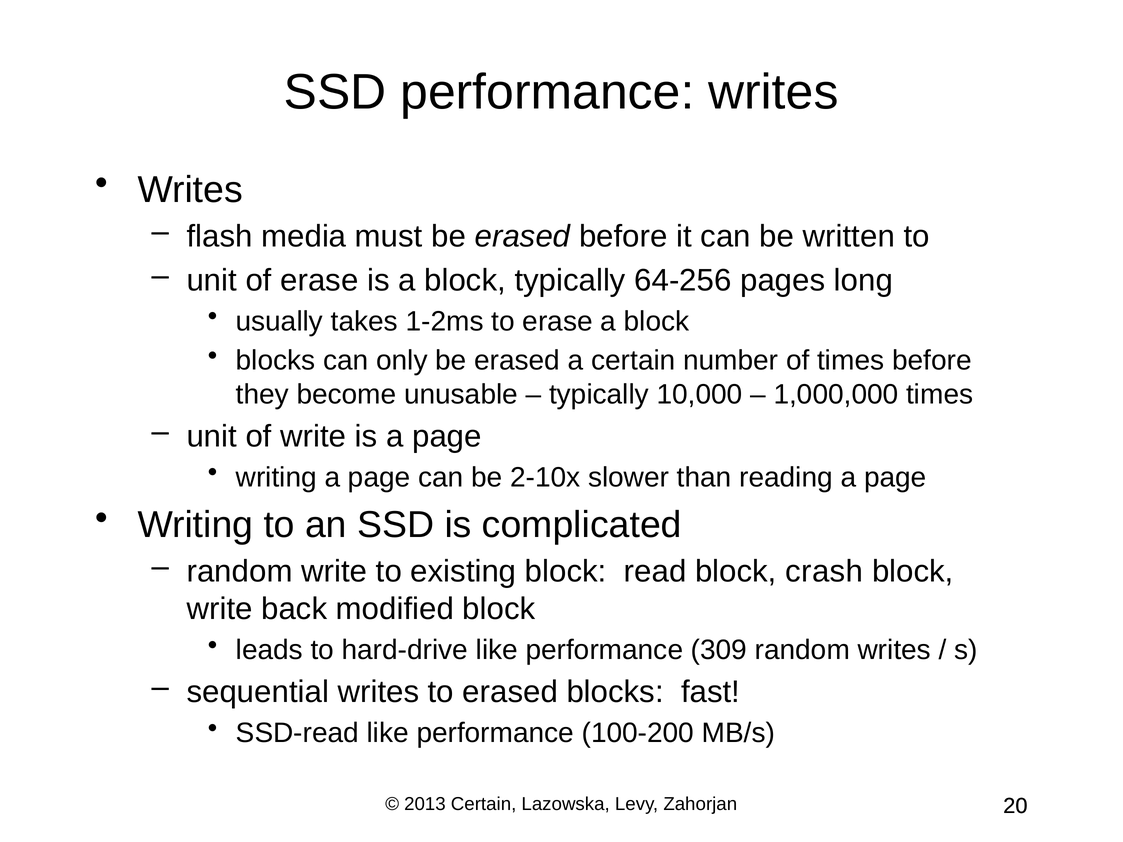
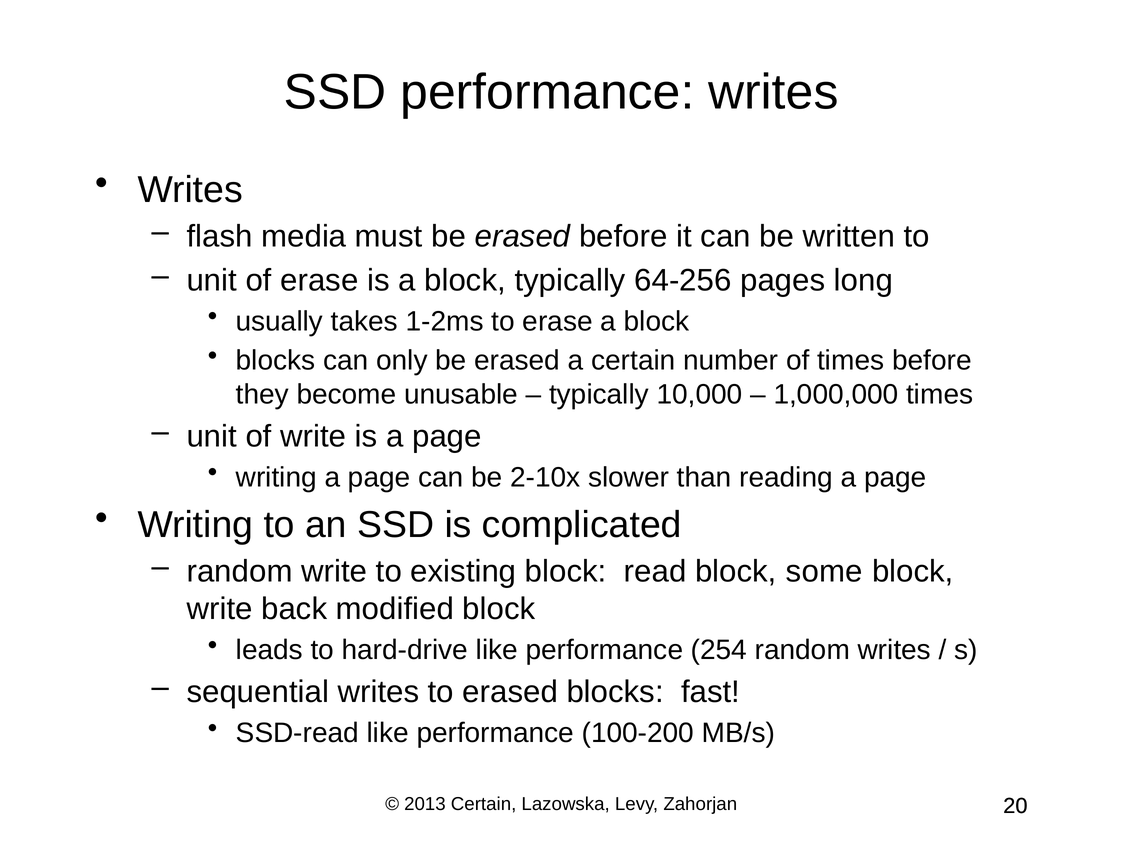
crash: crash -> some
309: 309 -> 254
